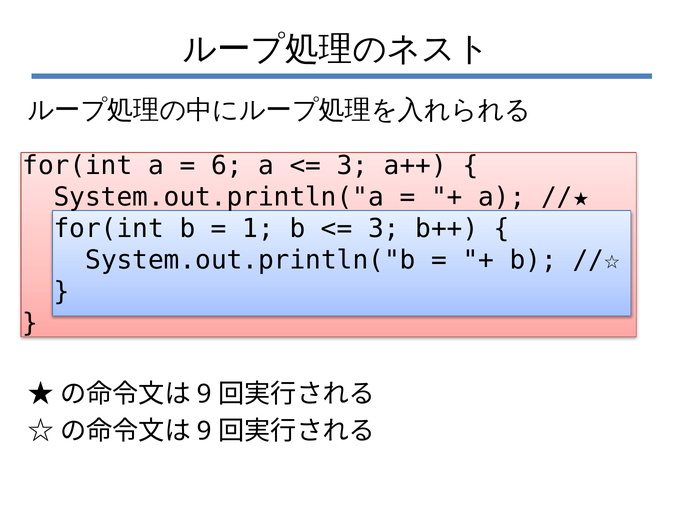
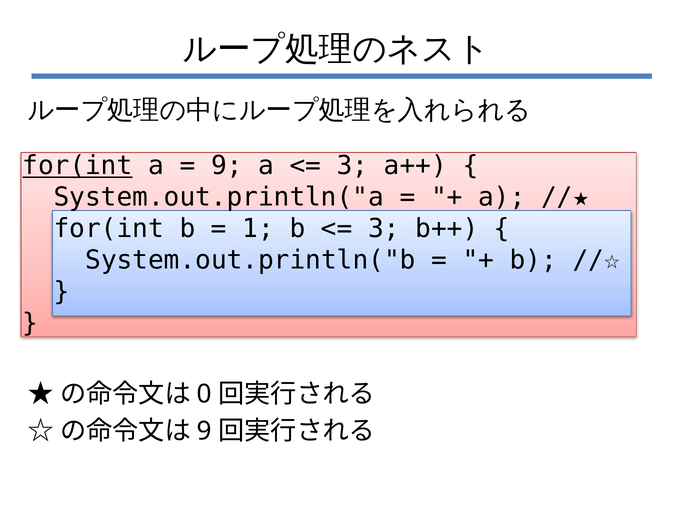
for(int at (77, 166) underline: none -> present
6 at (227, 166): 6 -> 9
9 at (204, 394): 9 -> 0
